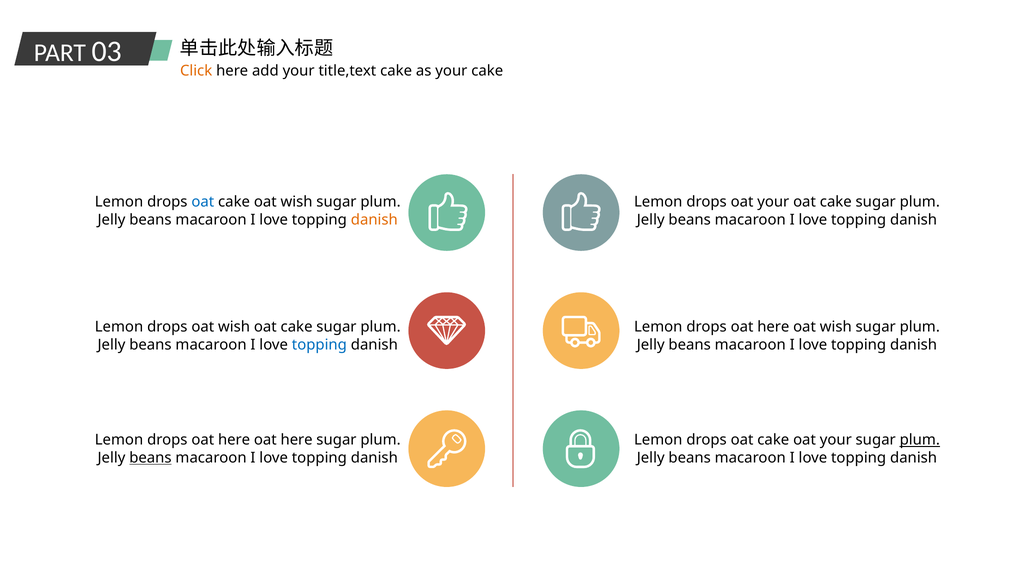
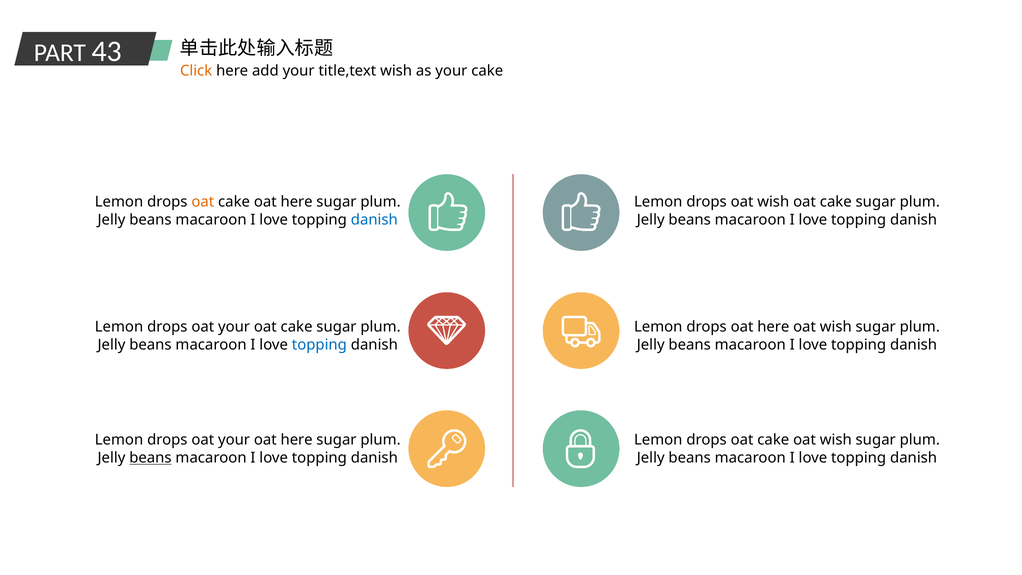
03: 03 -> 43
title,text cake: cake -> wish
oat at (203, 202) colour: blue -> orange
cake oat wish: wish -> here
drops oat your: your -> wish
danish at (374, 220) colour: orange -> blue
wish at (234, 327): wish -> your
here at (234, 440): here -> your
cake oat your: your -> wish
plum at (920, 440) underline: present -> none
